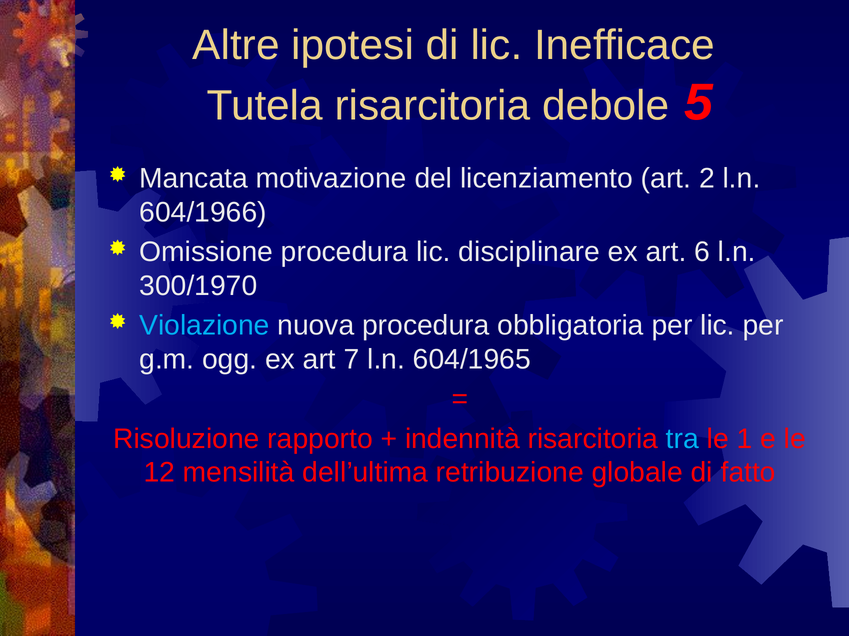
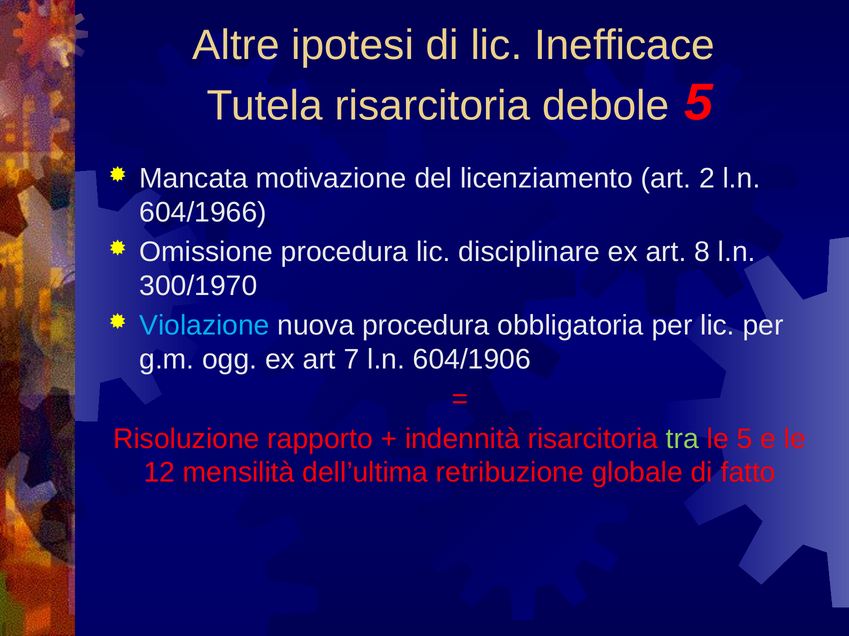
6: 6 -> 8
604/1965: 604/1965 -> 604/1906
tra colour: light blue -> light green
le 1: 1 -> 5
